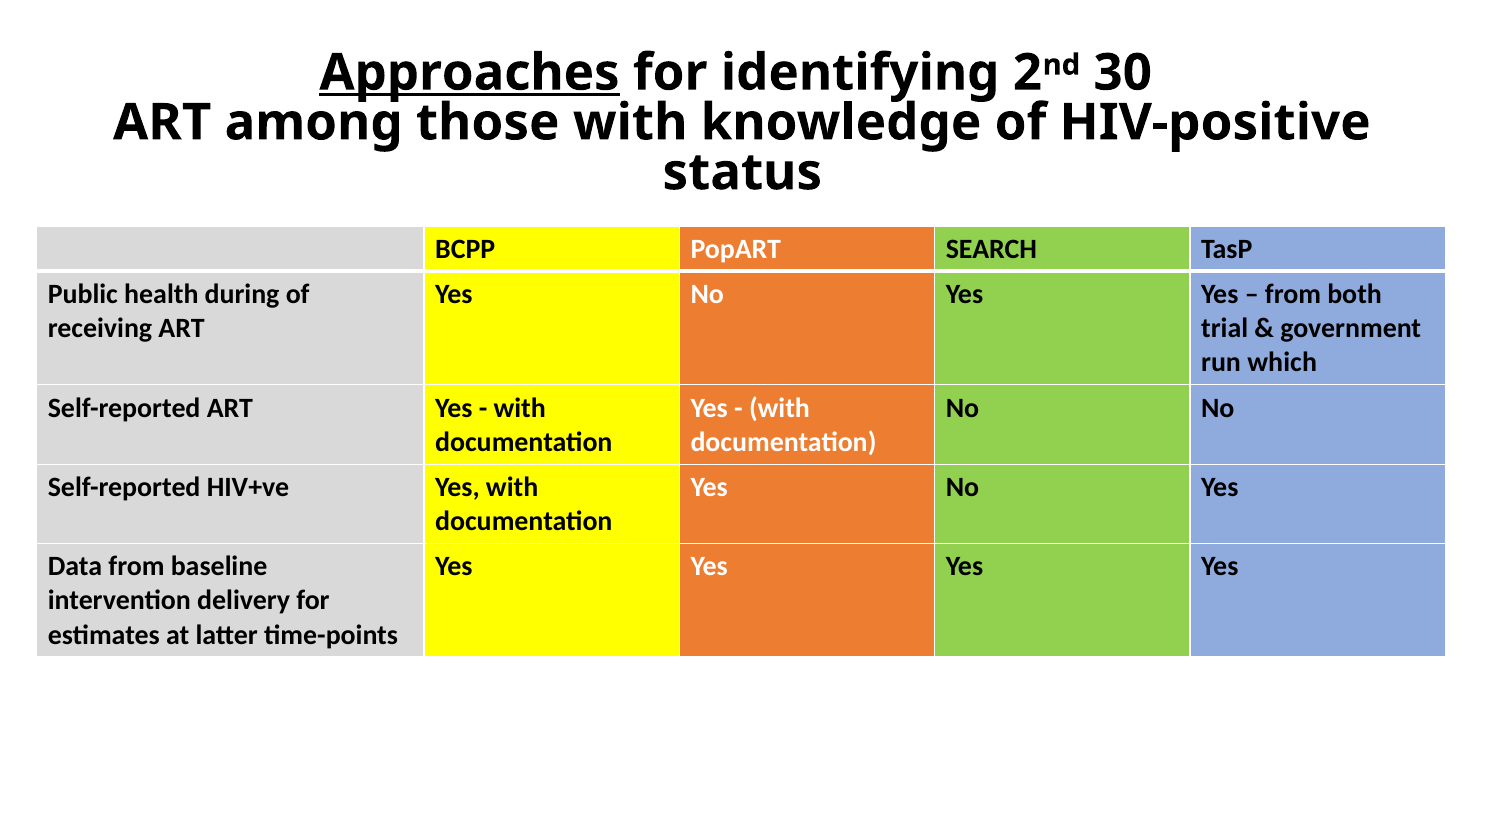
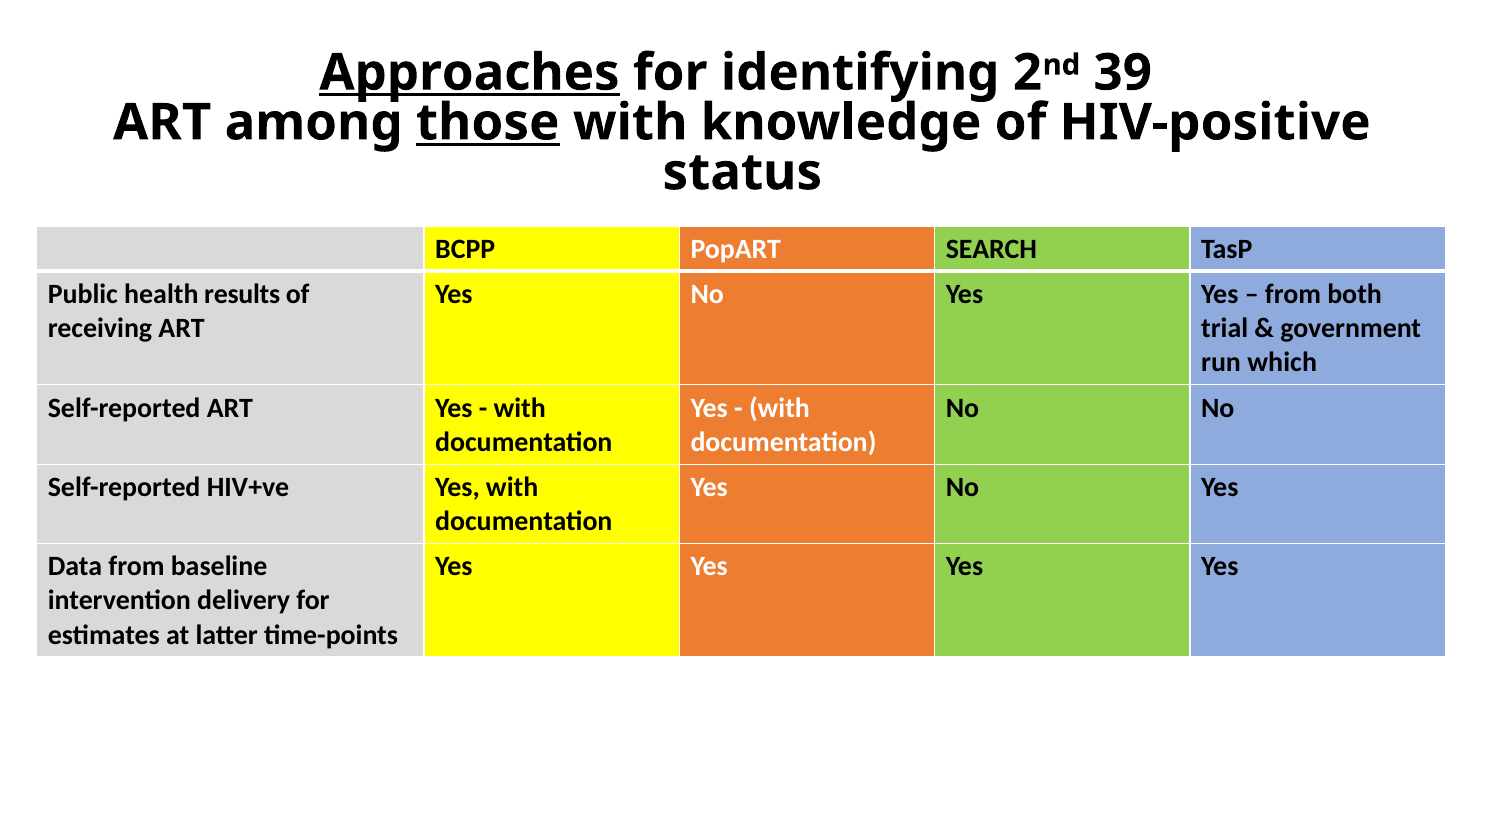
30: 30 -> 39
those underline: none -> present
during: during -> results
